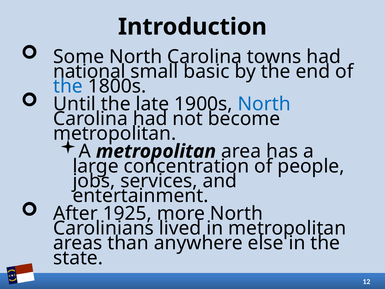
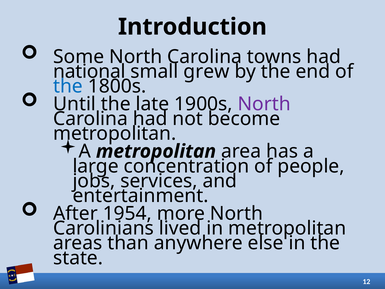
basic: basic -> grew
North at (264, 104) colour: blue -> purple
1925: 1925 -> 1954
